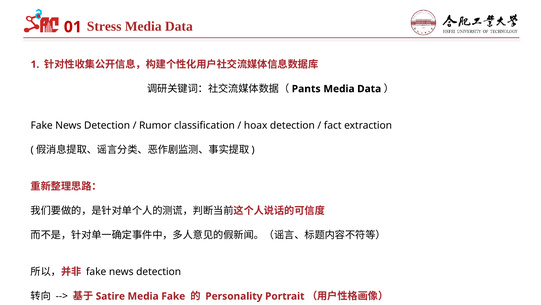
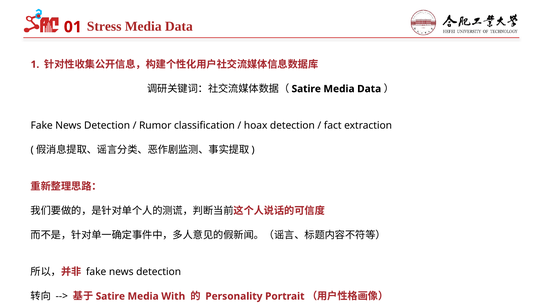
Pants at (306, 89): Pants -> Satire
Media Fake: Fake -> With
